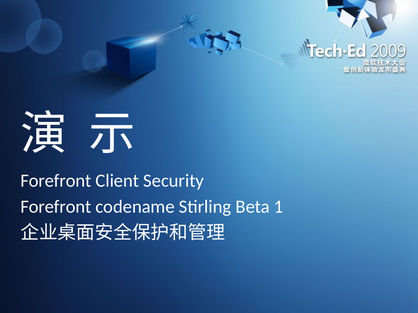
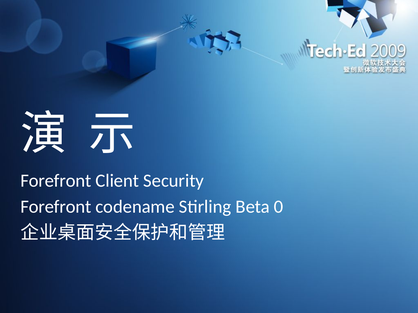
1: 1 -> 0
